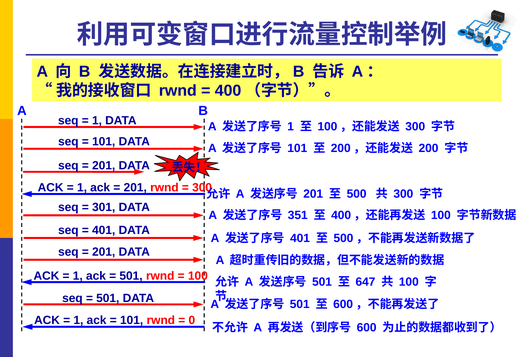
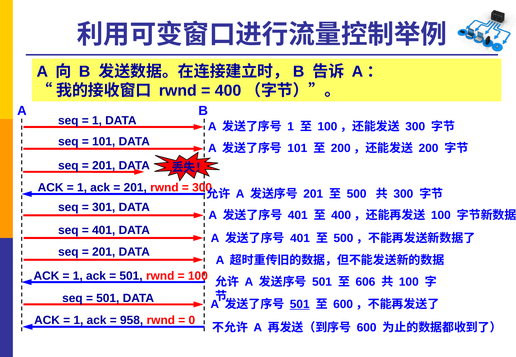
351 at (298, 215): 351 -> 401
647: 647 -> 606
501 at (300, 305) underline: none -> present
101 at (132, 320): 101 -> 958
